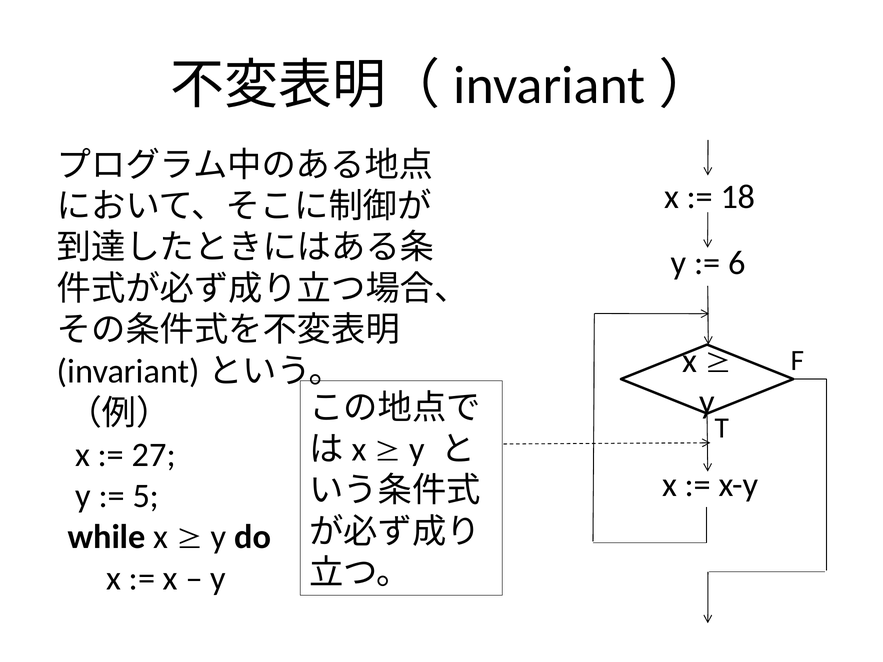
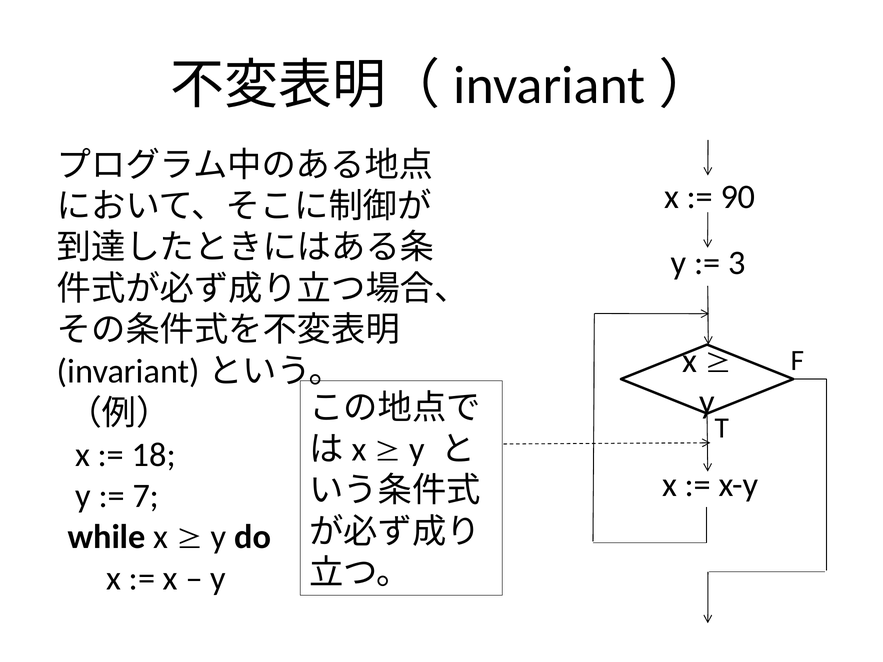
18: 18 -> 90
6: 6 -> 3
27: 27 -> 18
5: 5 -> 7
